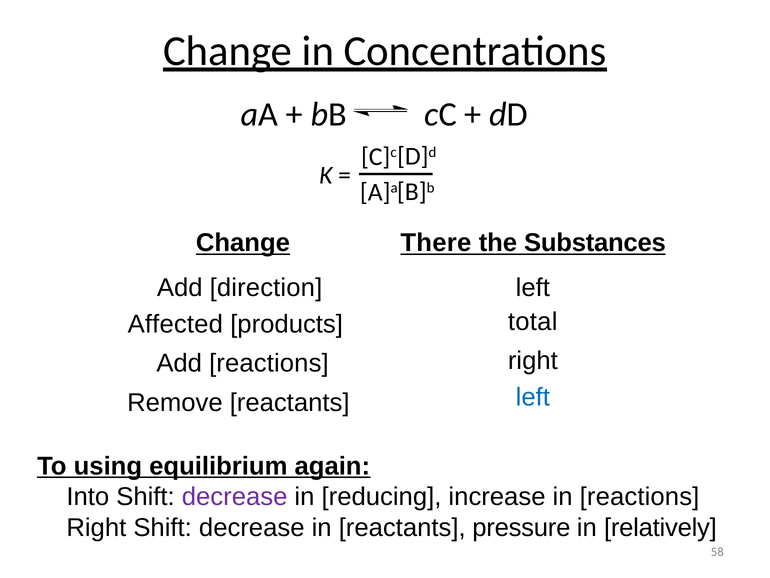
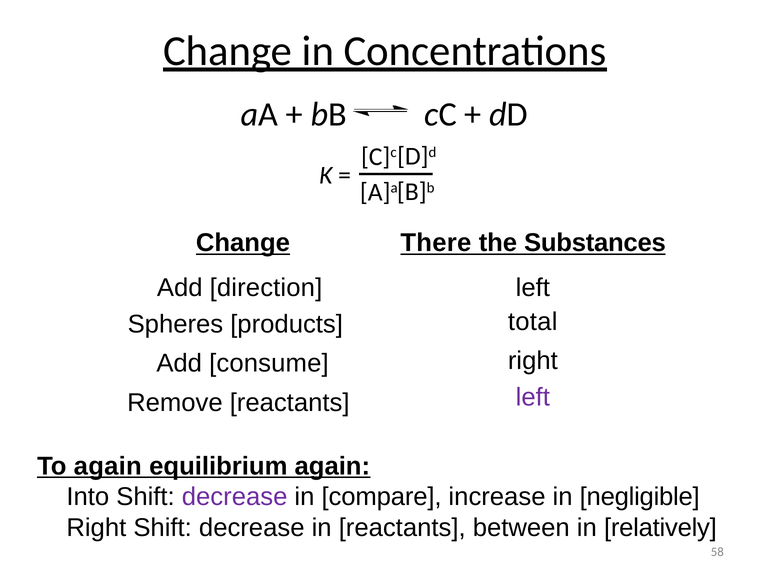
Affected: Affected -> Spheres
Add reactions: reactions -> consume
left at (533, 397) colour: blue -> purple
To using: using -> again
reducing: reducing -> compare
in reactions: reactions -> negligible
pressure: pressure -> between
